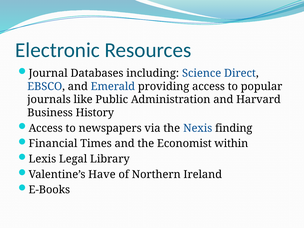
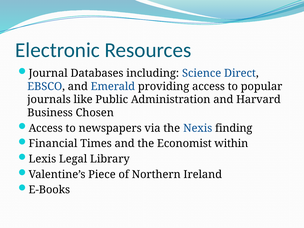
History: History -> Chosen
Have: Have -> Piece
